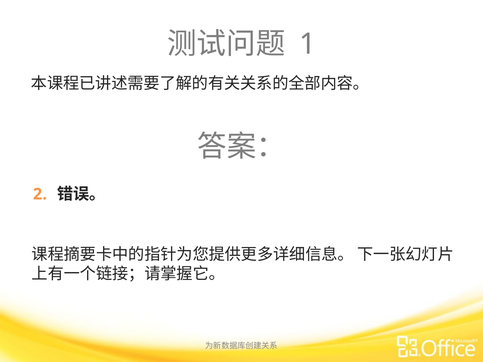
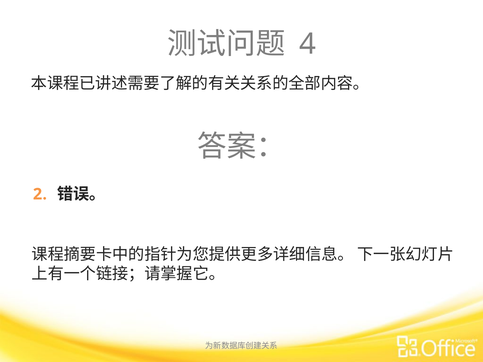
1: 1 -> 4
